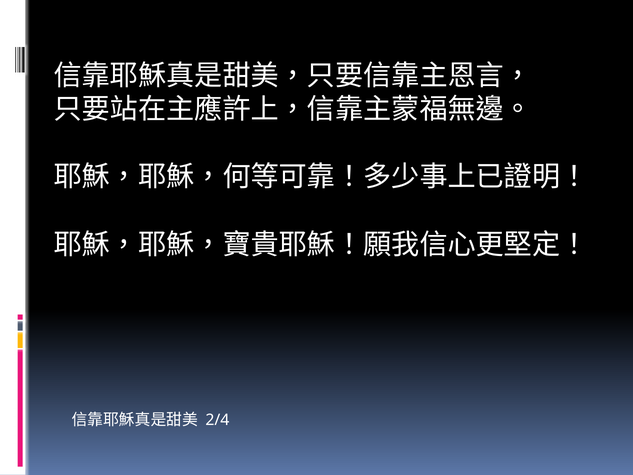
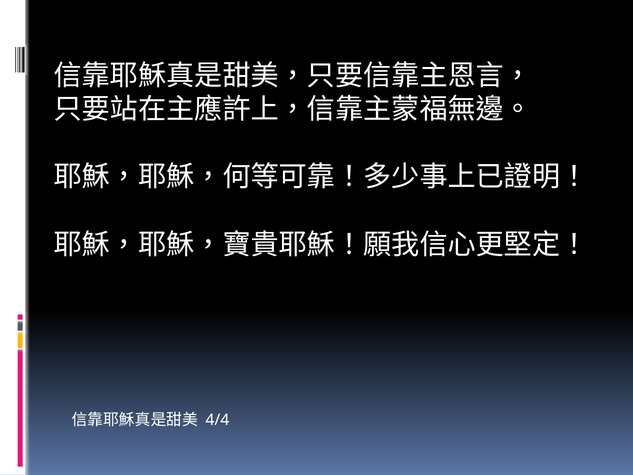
2/4: 2/4 -> 4/4
